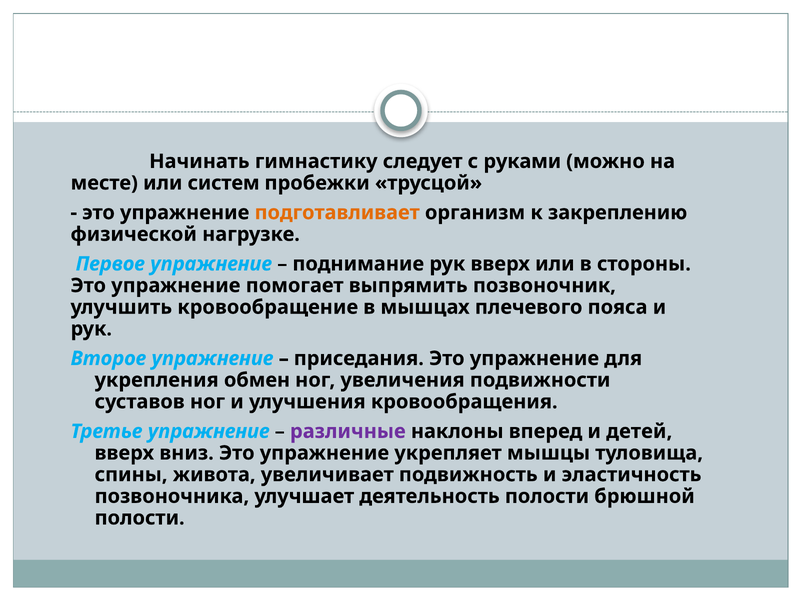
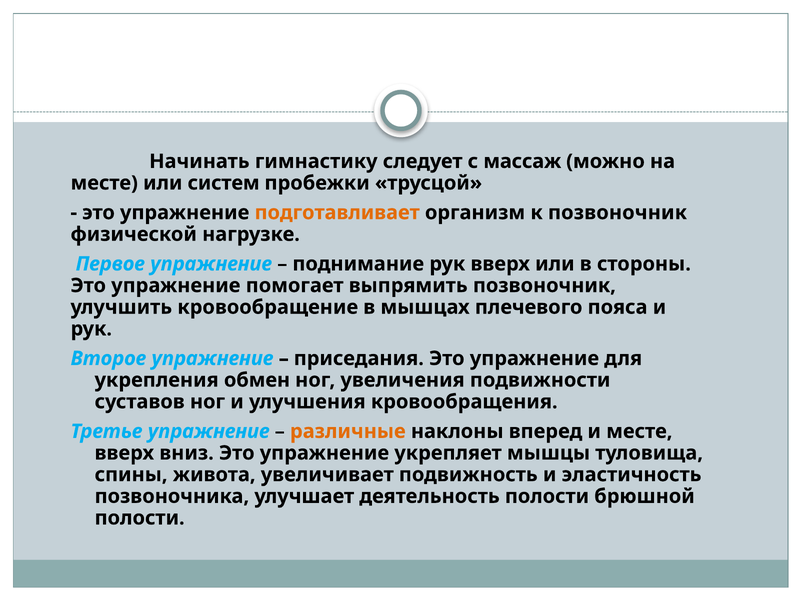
руками: руками -> массаж
к закреплению: закреплению -> позвоночник
различные colour: purple -> orange
и детей: детей -> месте
